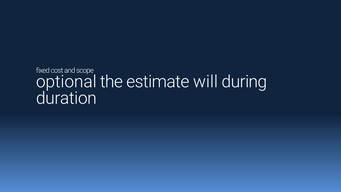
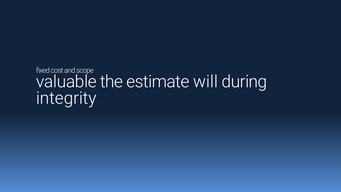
optional: optional -> valuable
duration: duration -> integrity
